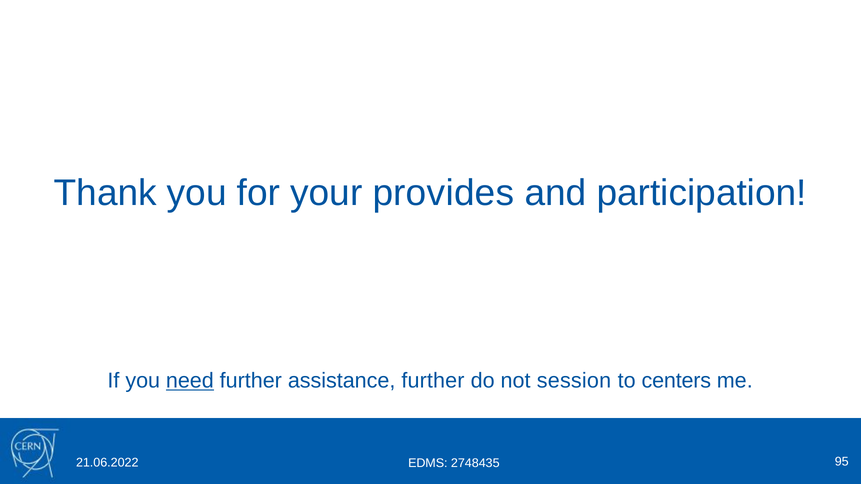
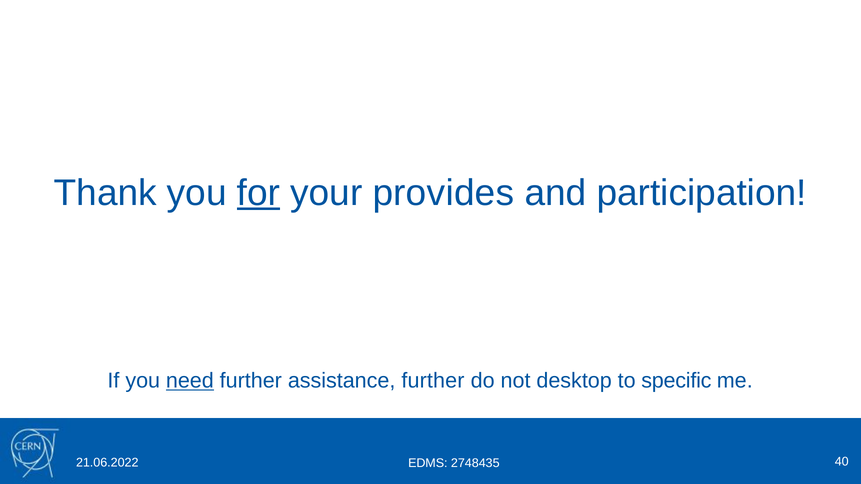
for underline: none -> present
session: session -> desktop
centers: centers -> specific
95: 95 -> 40
